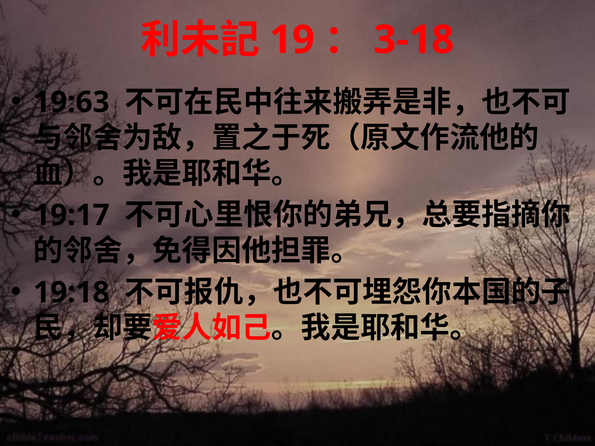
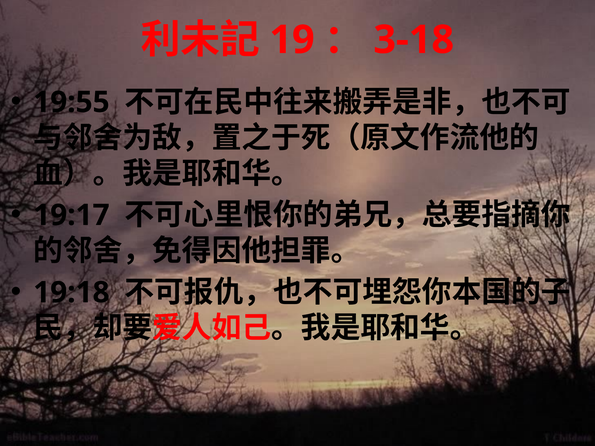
19:63: 19:63 -> 19:55
